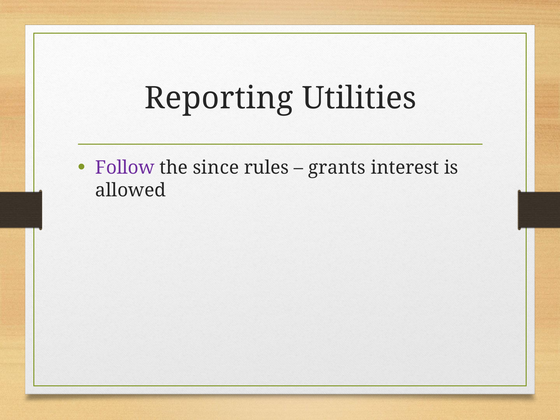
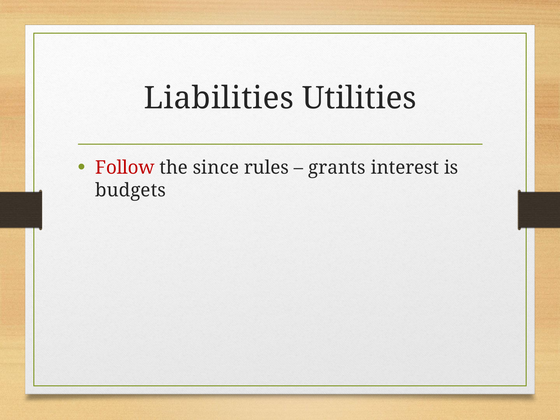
Reporting: Reporting -> Liabilities
Follow colour: purple -> red
allowed: allowed -> budgets
